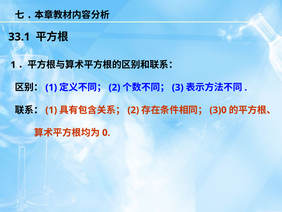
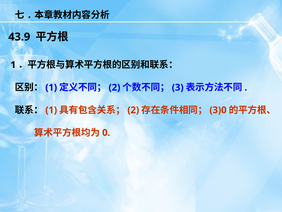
33.1: 33.1 -> 43.9
